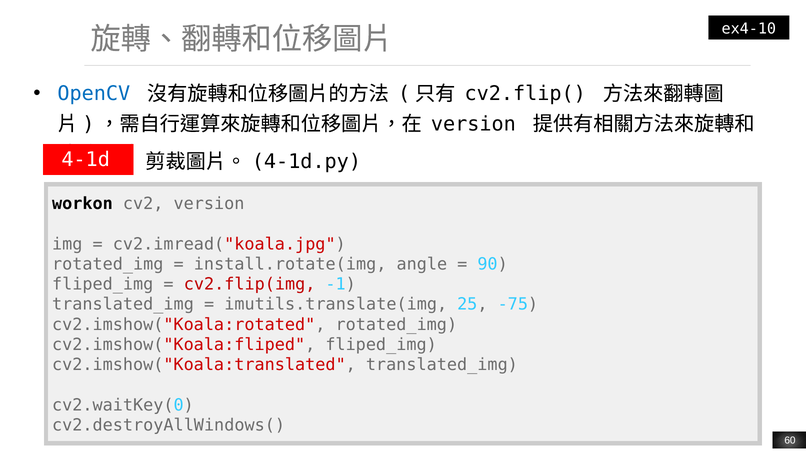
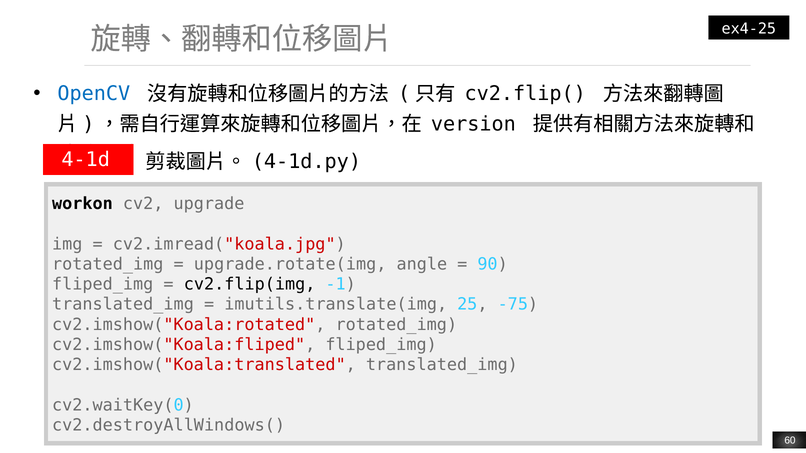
ex4-10: ex4-10 -> ex4-25
cv2 version: version -> upgrade
install.rotate(img: install.rotate(img -> upgrade.rotate(img
cv2.flip(img colour: red -> black
